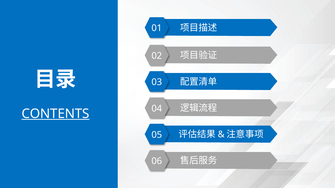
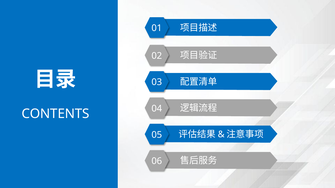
CONTENTS underline: present -> none
